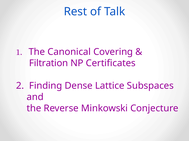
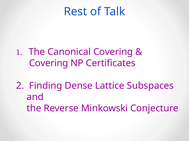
Filtration at (49, 63): Filtration -> Covering
